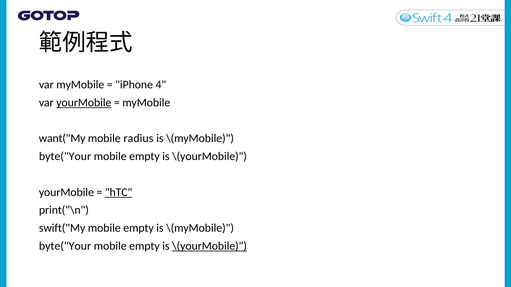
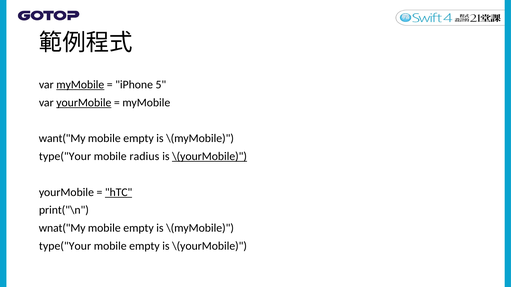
myMobile at (80, 85) underline: none -> present
4: 4 -> 5
radius at (138, 139): radius -> empty
byte("Your at (65, 157): byte("Your -> type("Your
empty at (144, 157): empty -> radius
\(yourMobile at (210, 157) underline: none -> present
swift("My: swift("My -> wnat("My
byte("Your at (65, 246): byte("Your -> type("Your
\(yourMobile at (210, 246) underline: present -> none
